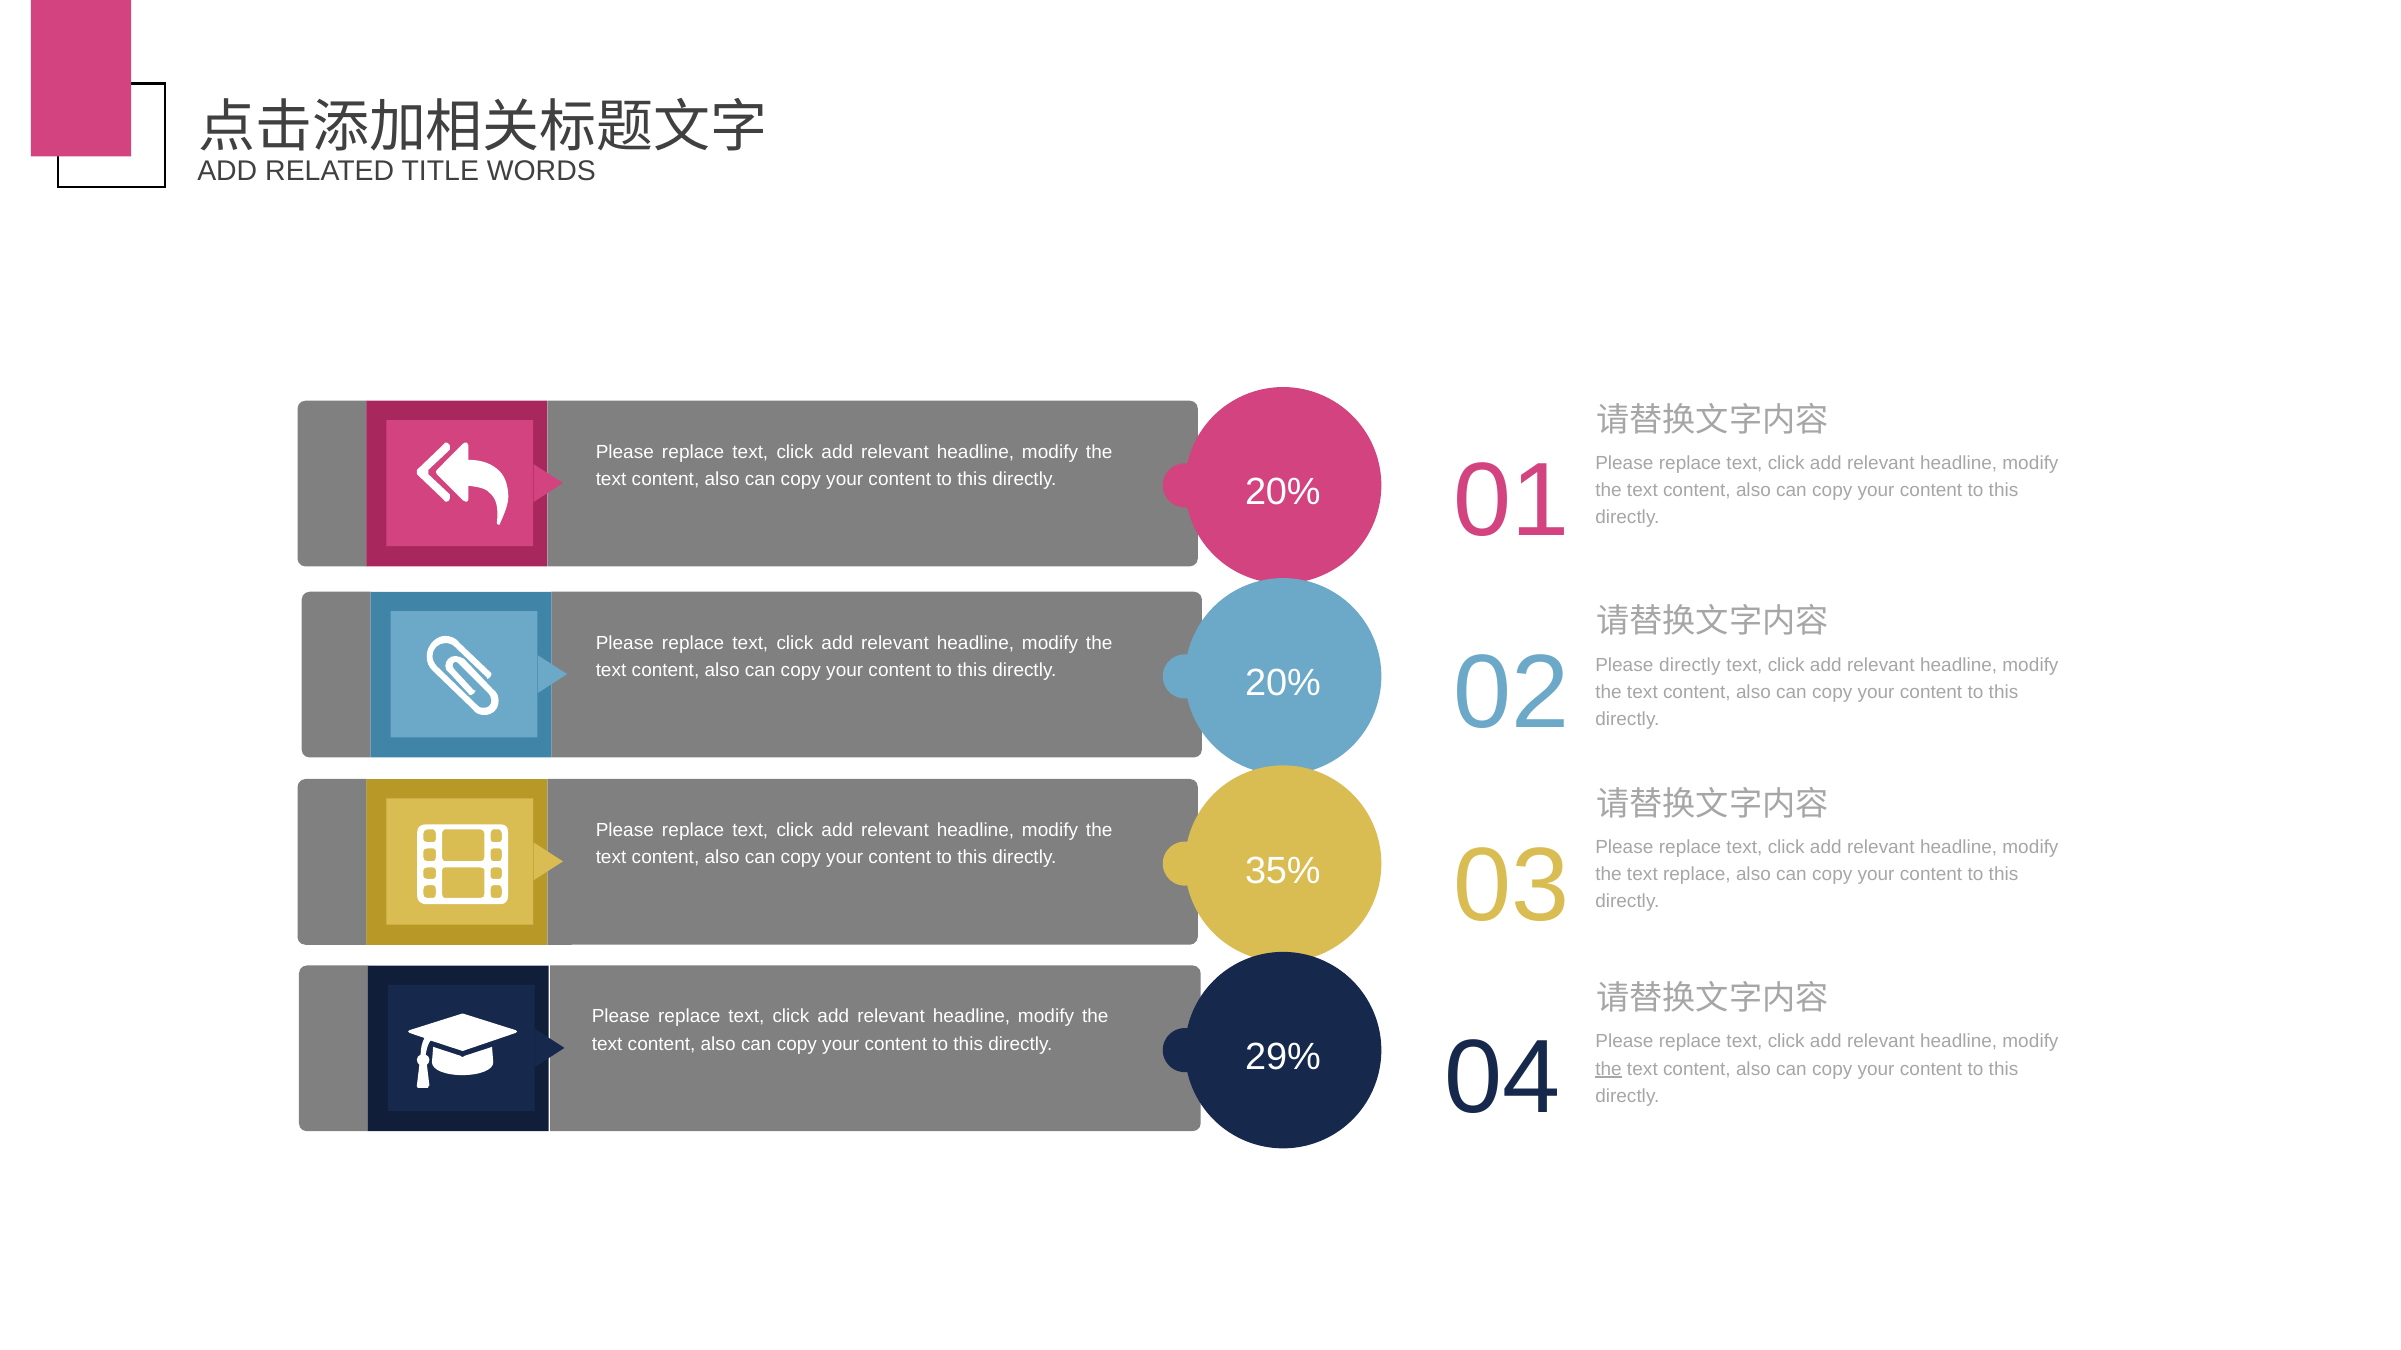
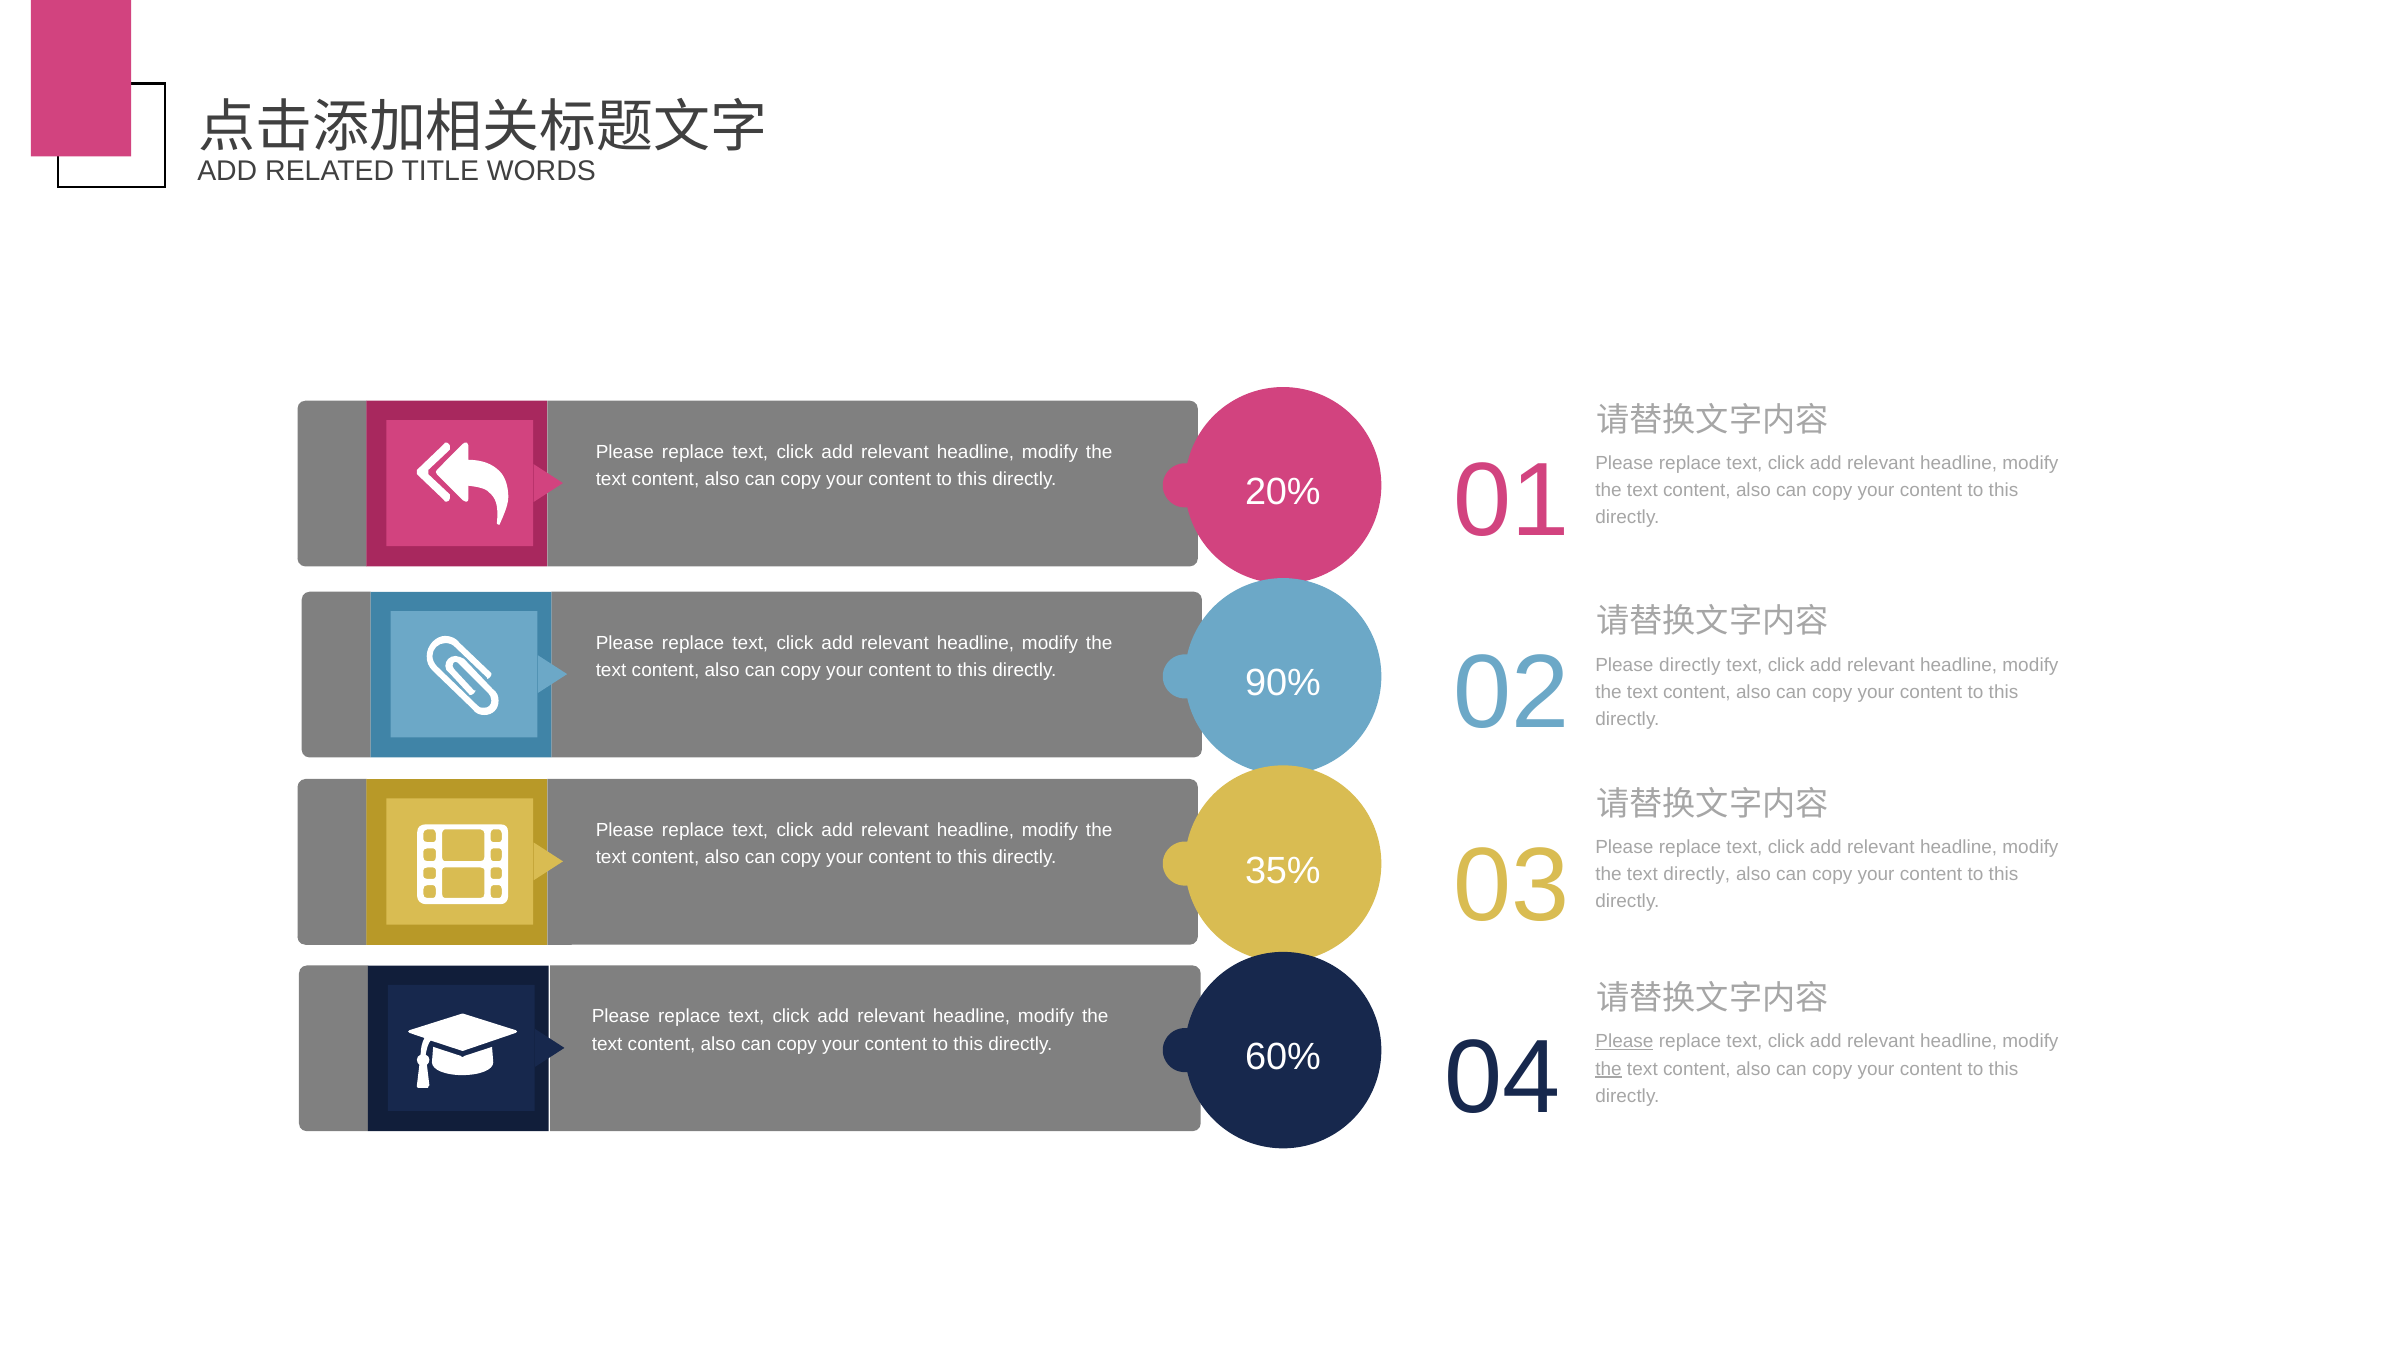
20% at (1283, 684): 20% -> 90%
text replace: replace -> directly
Please at (1624, 1042) underline: none -> present
29%: 29% -> 60%
